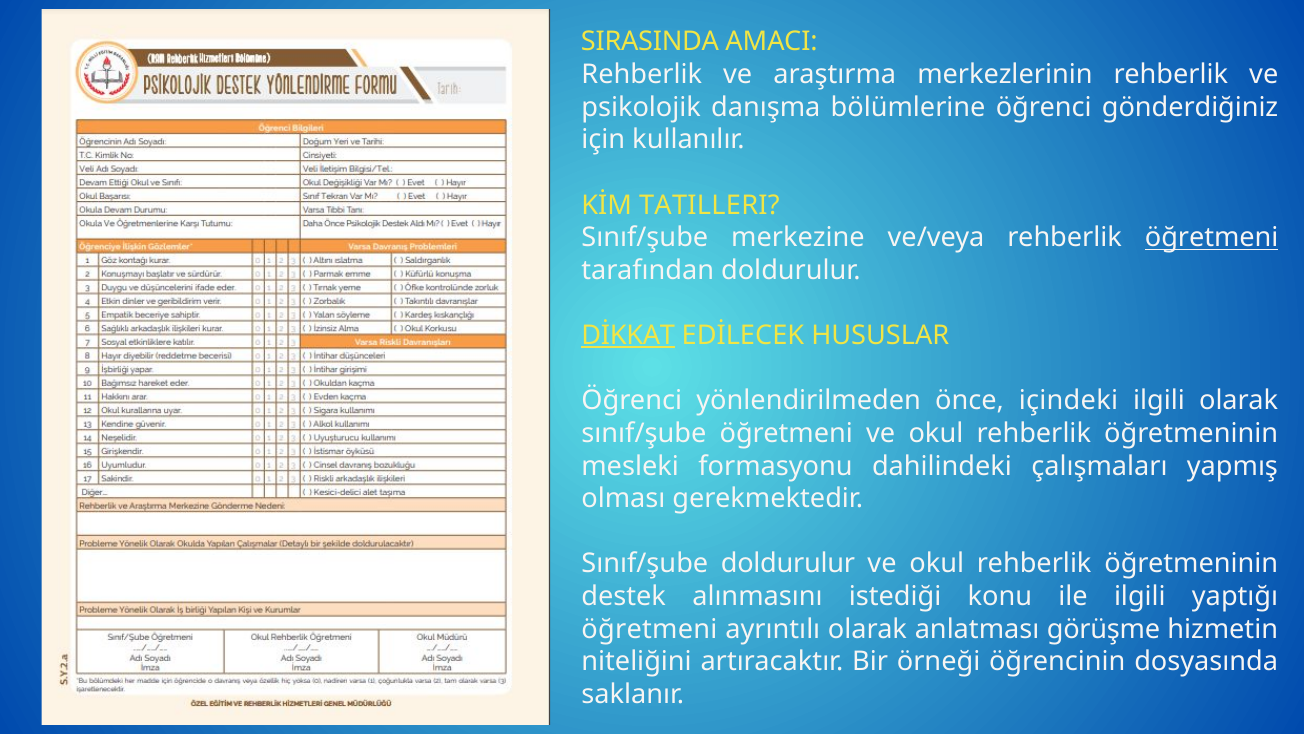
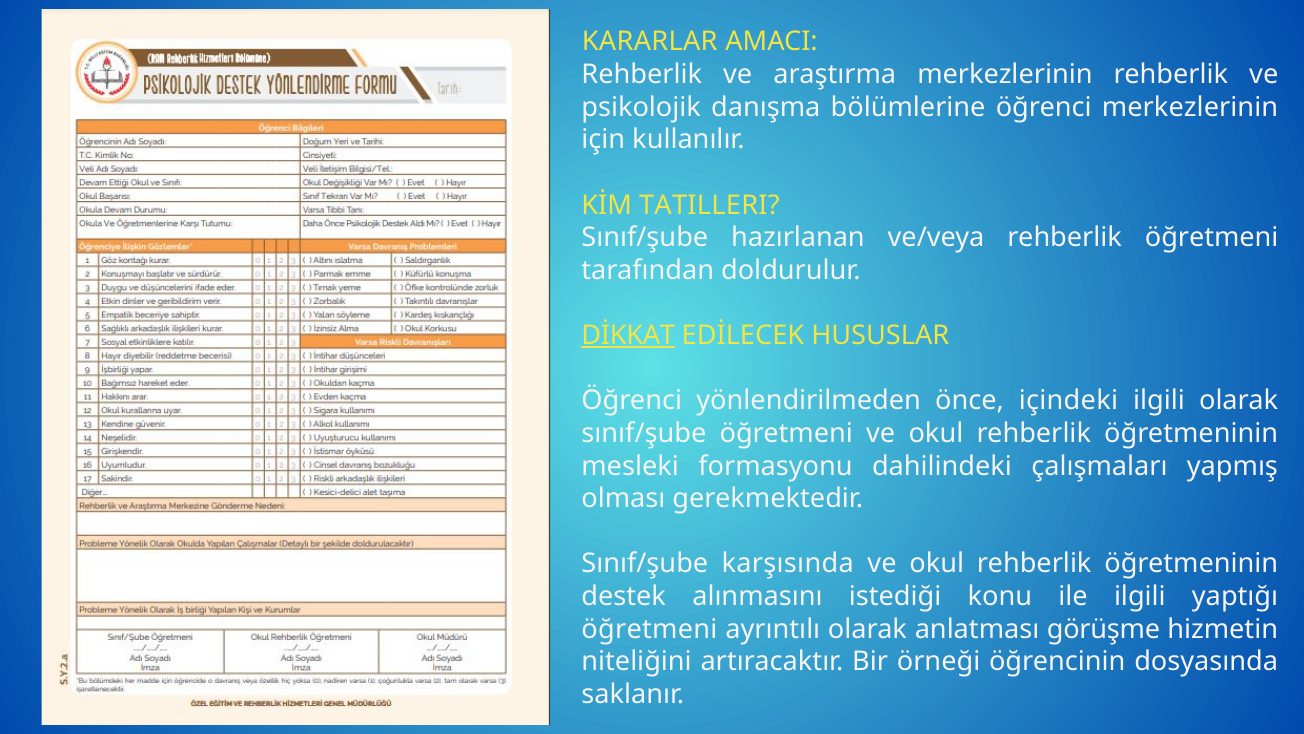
SIRASINDA: SIRASINDA -> KARARLAR
öğrenci gönderdiğiniz: gönderdiğiniz -> merkezlerinin
merkezine: merkezine -> hazırlanan
öğretmeni at (1212, 238) underline: present -> none
Sınıf/şube doldurulur: doldurulur -> karşısında
